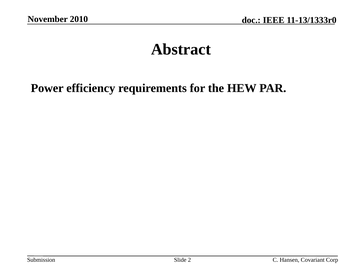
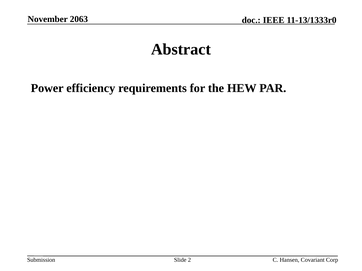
2010: 2010 -> 2063
